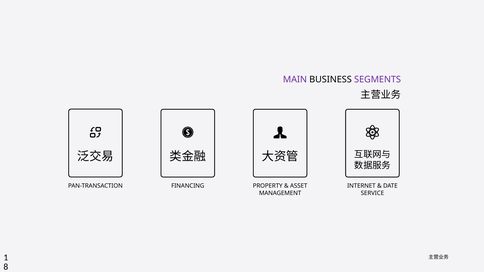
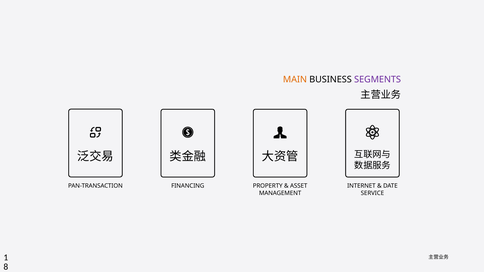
MAIN colour: purple -> orange
